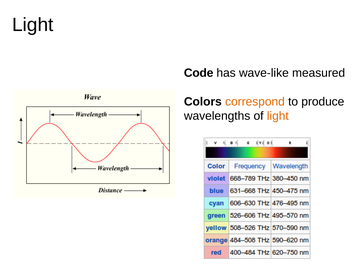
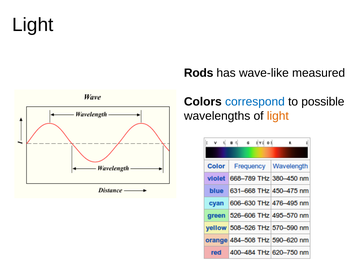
Code: Code -> Rods
correspond colour: orange -> blue
produce: produce -> possible
